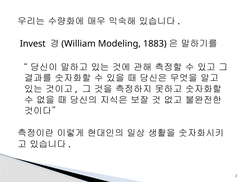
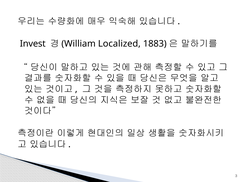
Modeling: Modeling -> Localized
